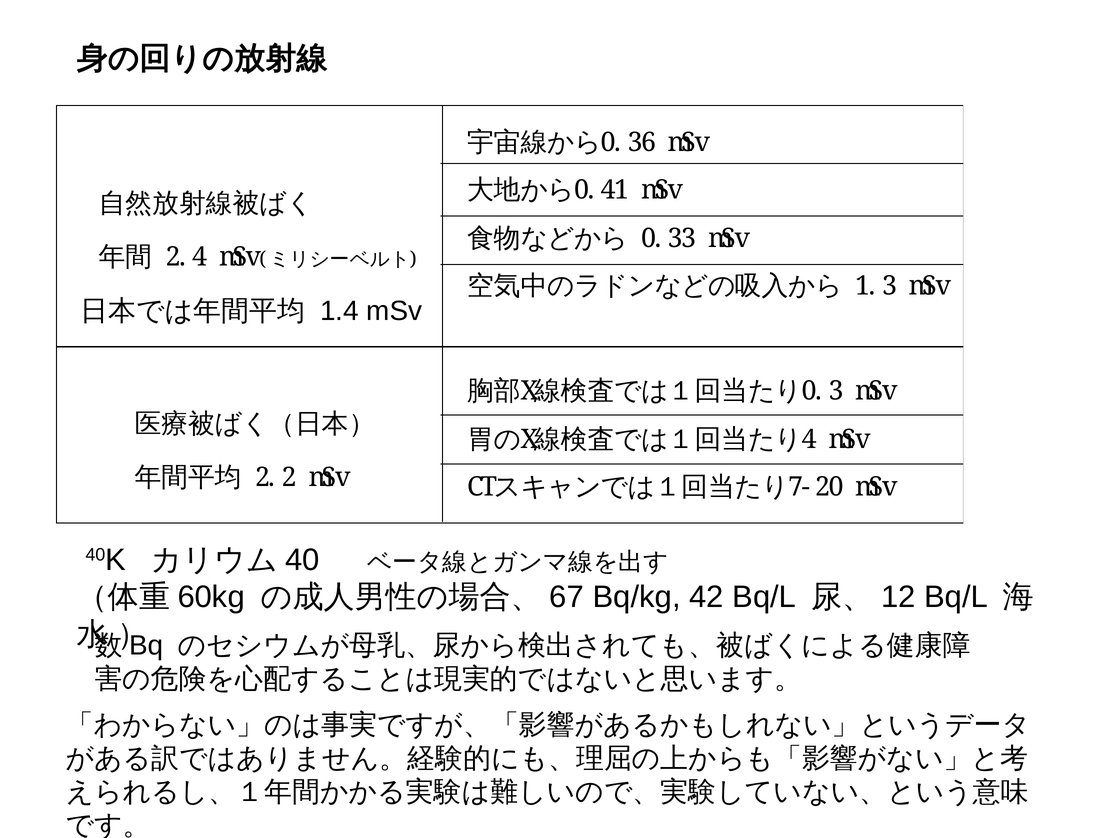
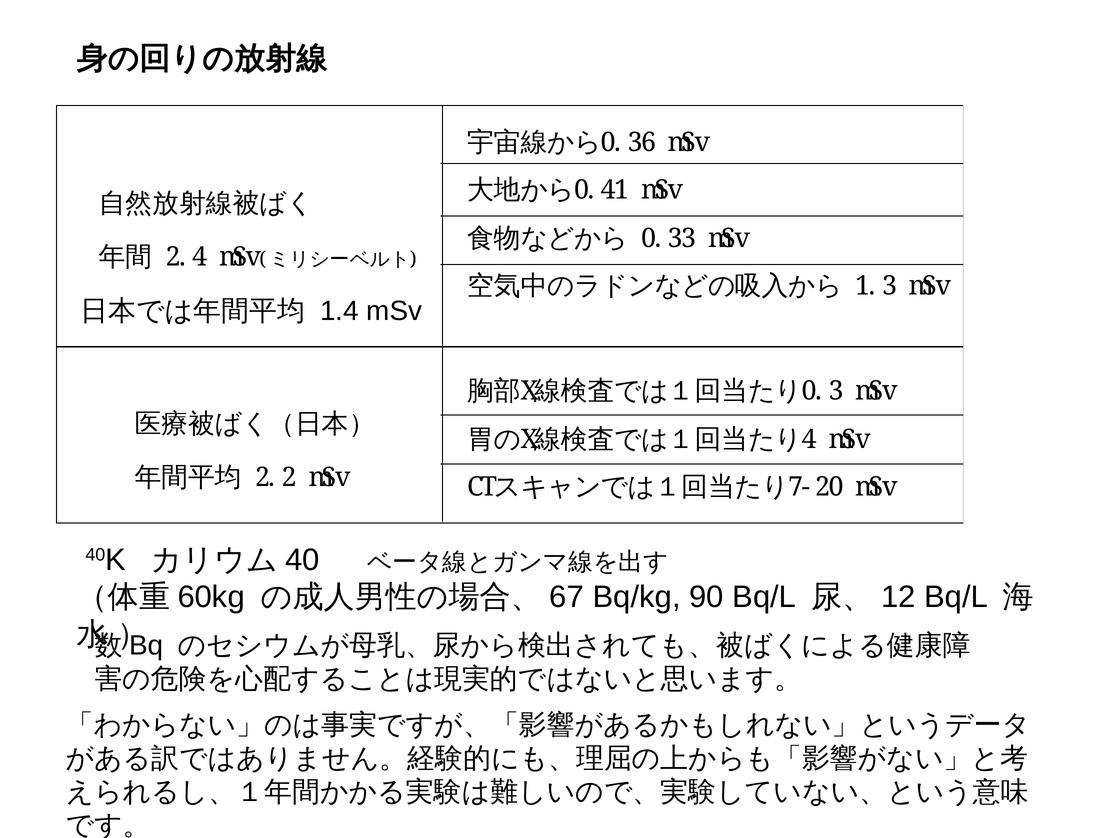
42: 42 -> 90
